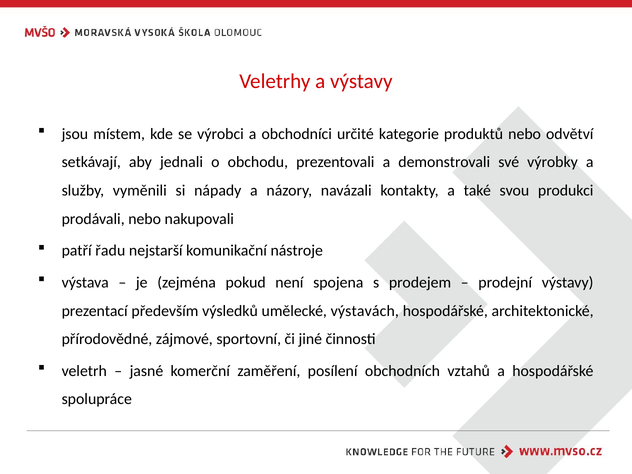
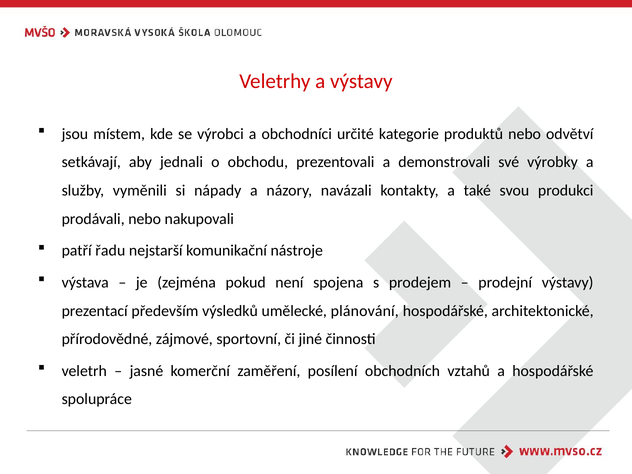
výstavách: výstavách -> plánování
